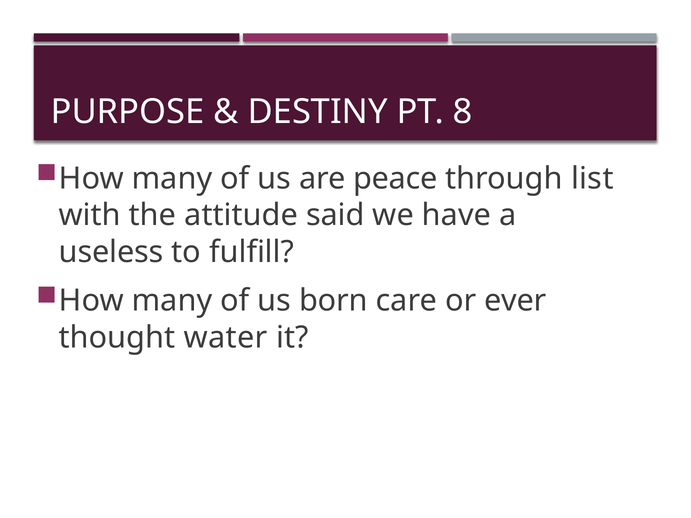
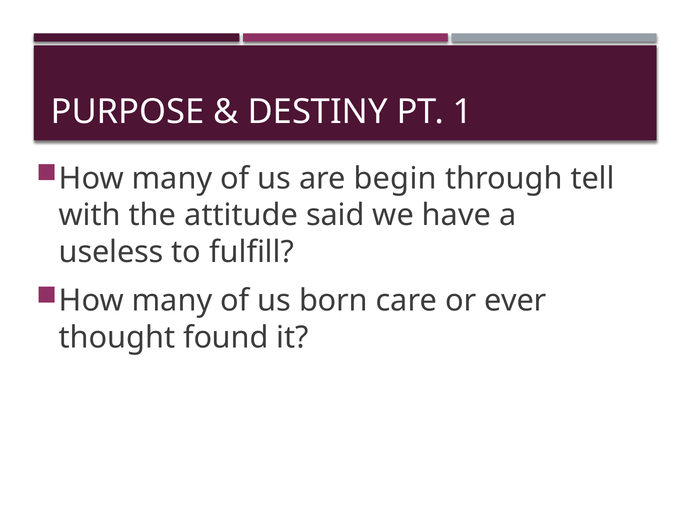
8: 8 -> 1
peace: peace -> begin
list: list -> tell
water: water -> found
